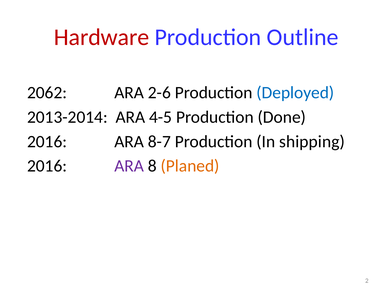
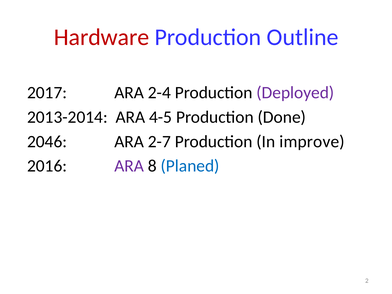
2062: 2062 -> 2017
2-6: 2-6 -> 2-4
Deployed colour: blue -> purple
2016 at (47, 142): 2016 -> 2046
8-7: 8-7 -> 2-7
shipping: shipping -> improve
Planed colour: orange -> blue
